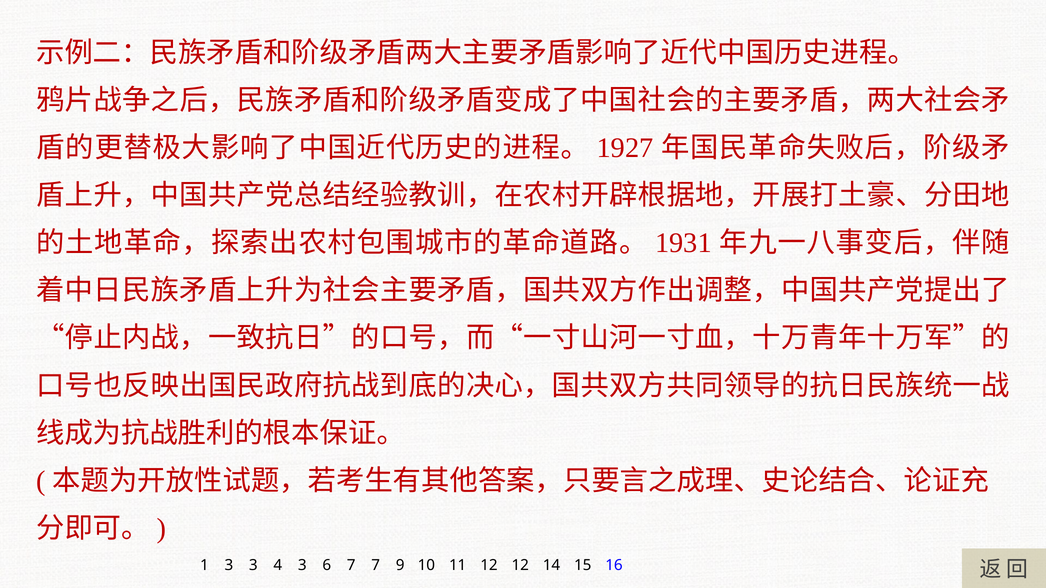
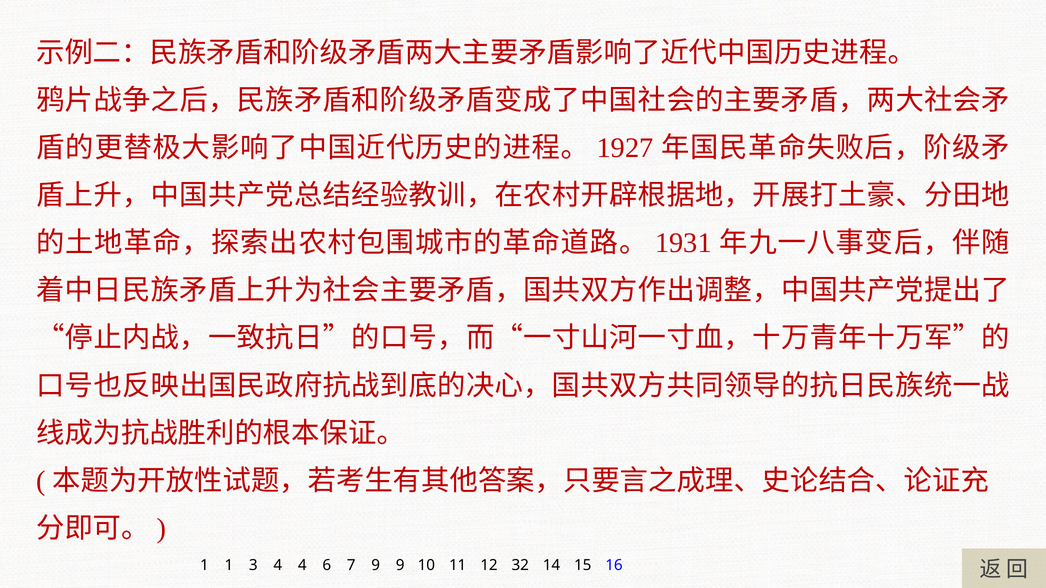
1 3: 3 -> 1
4 3: 3 -> 4
7 7: 7 -> 9
12 12: 12 -> 32
